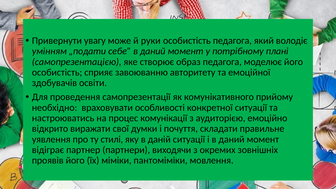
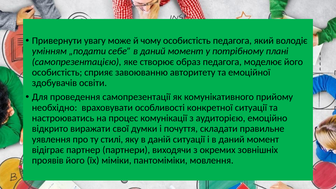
руки: руки -> чому
